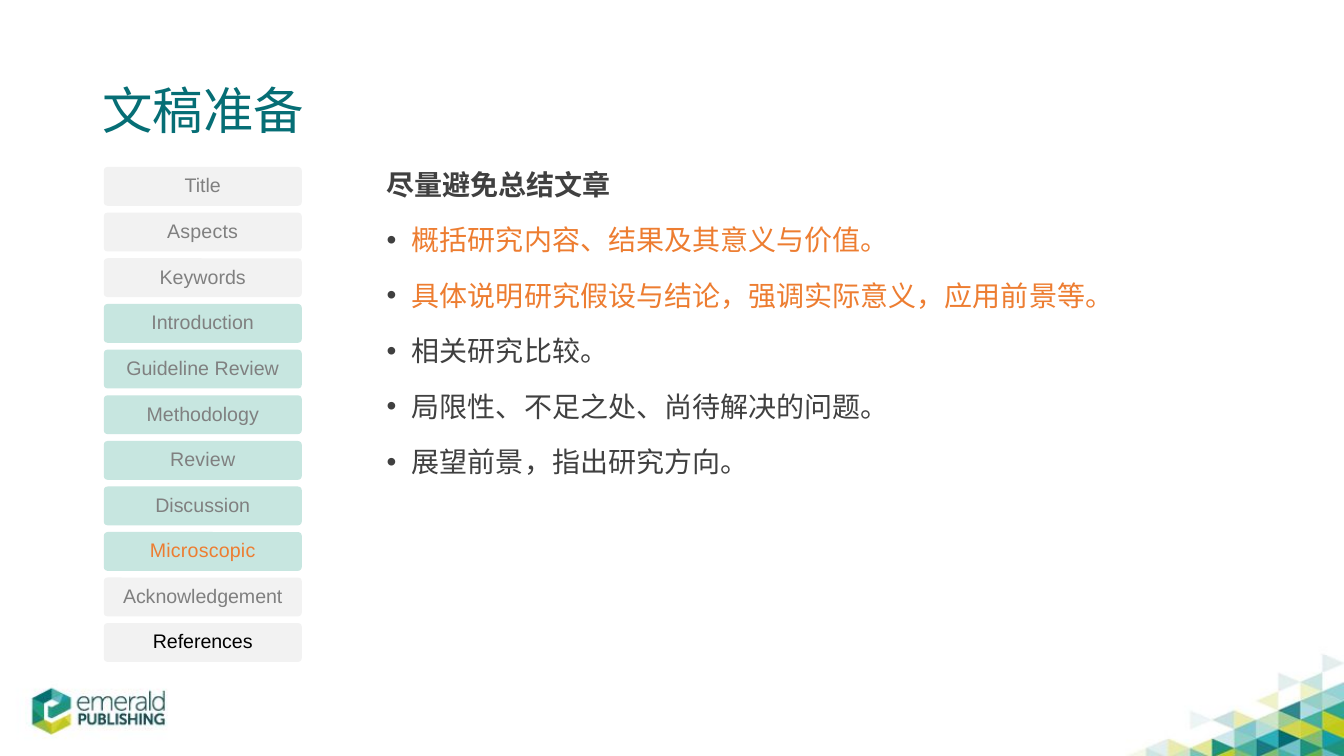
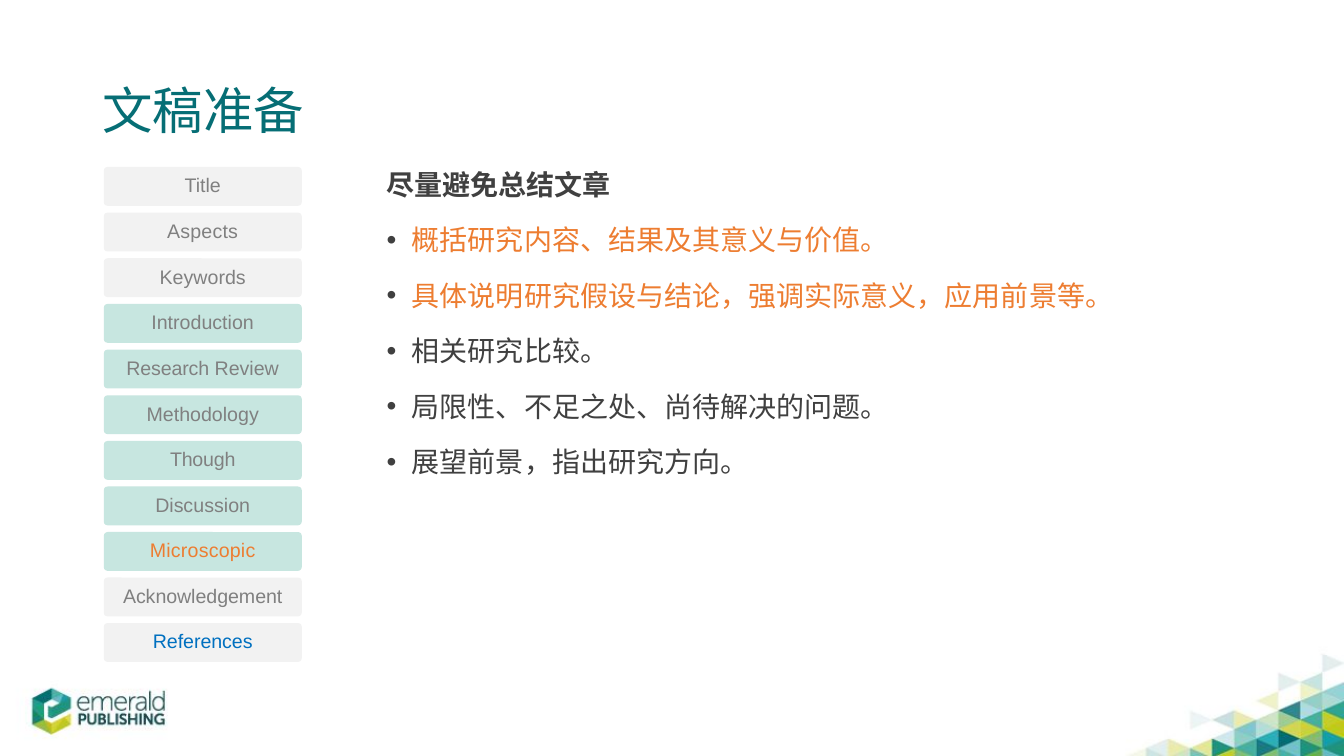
Guideline: Guideline -> Research
Review at (203, 460): Review -> Though
References colour: black -> blue
